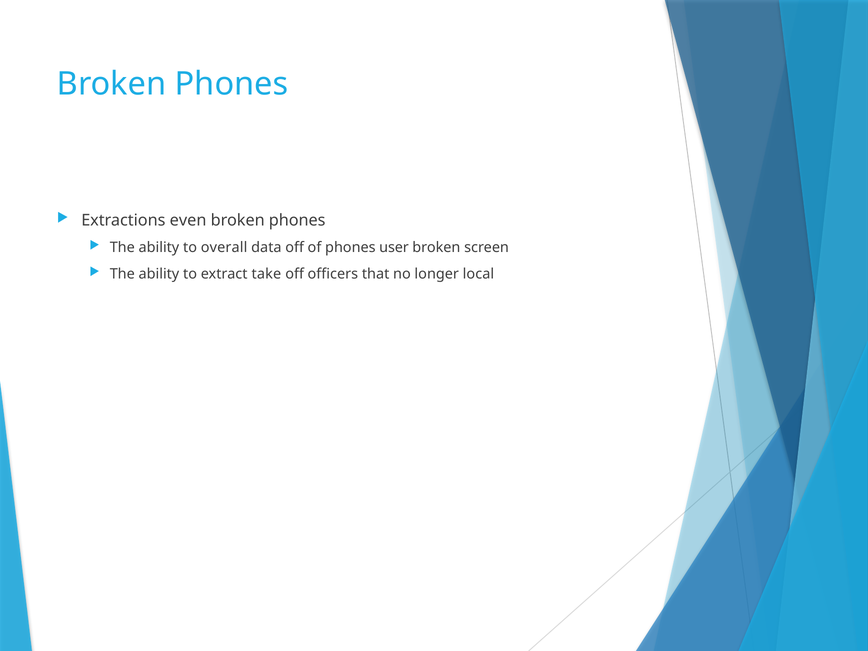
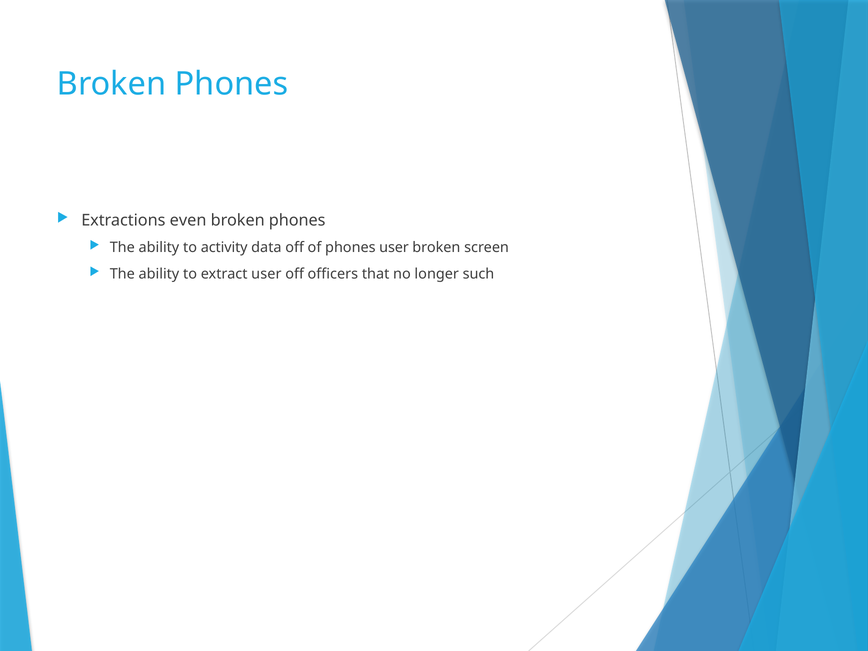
overall: overall -> activity
extract take: take -> user
local: local -> such
